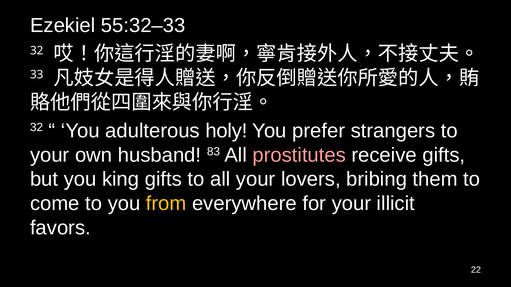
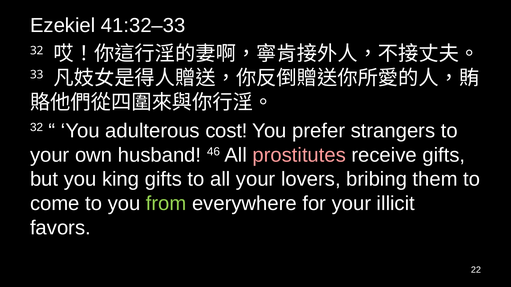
55:32–33: 55:32–33 -> 41:32–33
holy: holy -> cost
83: 83 -> 46
from colour: yellow -> light green
